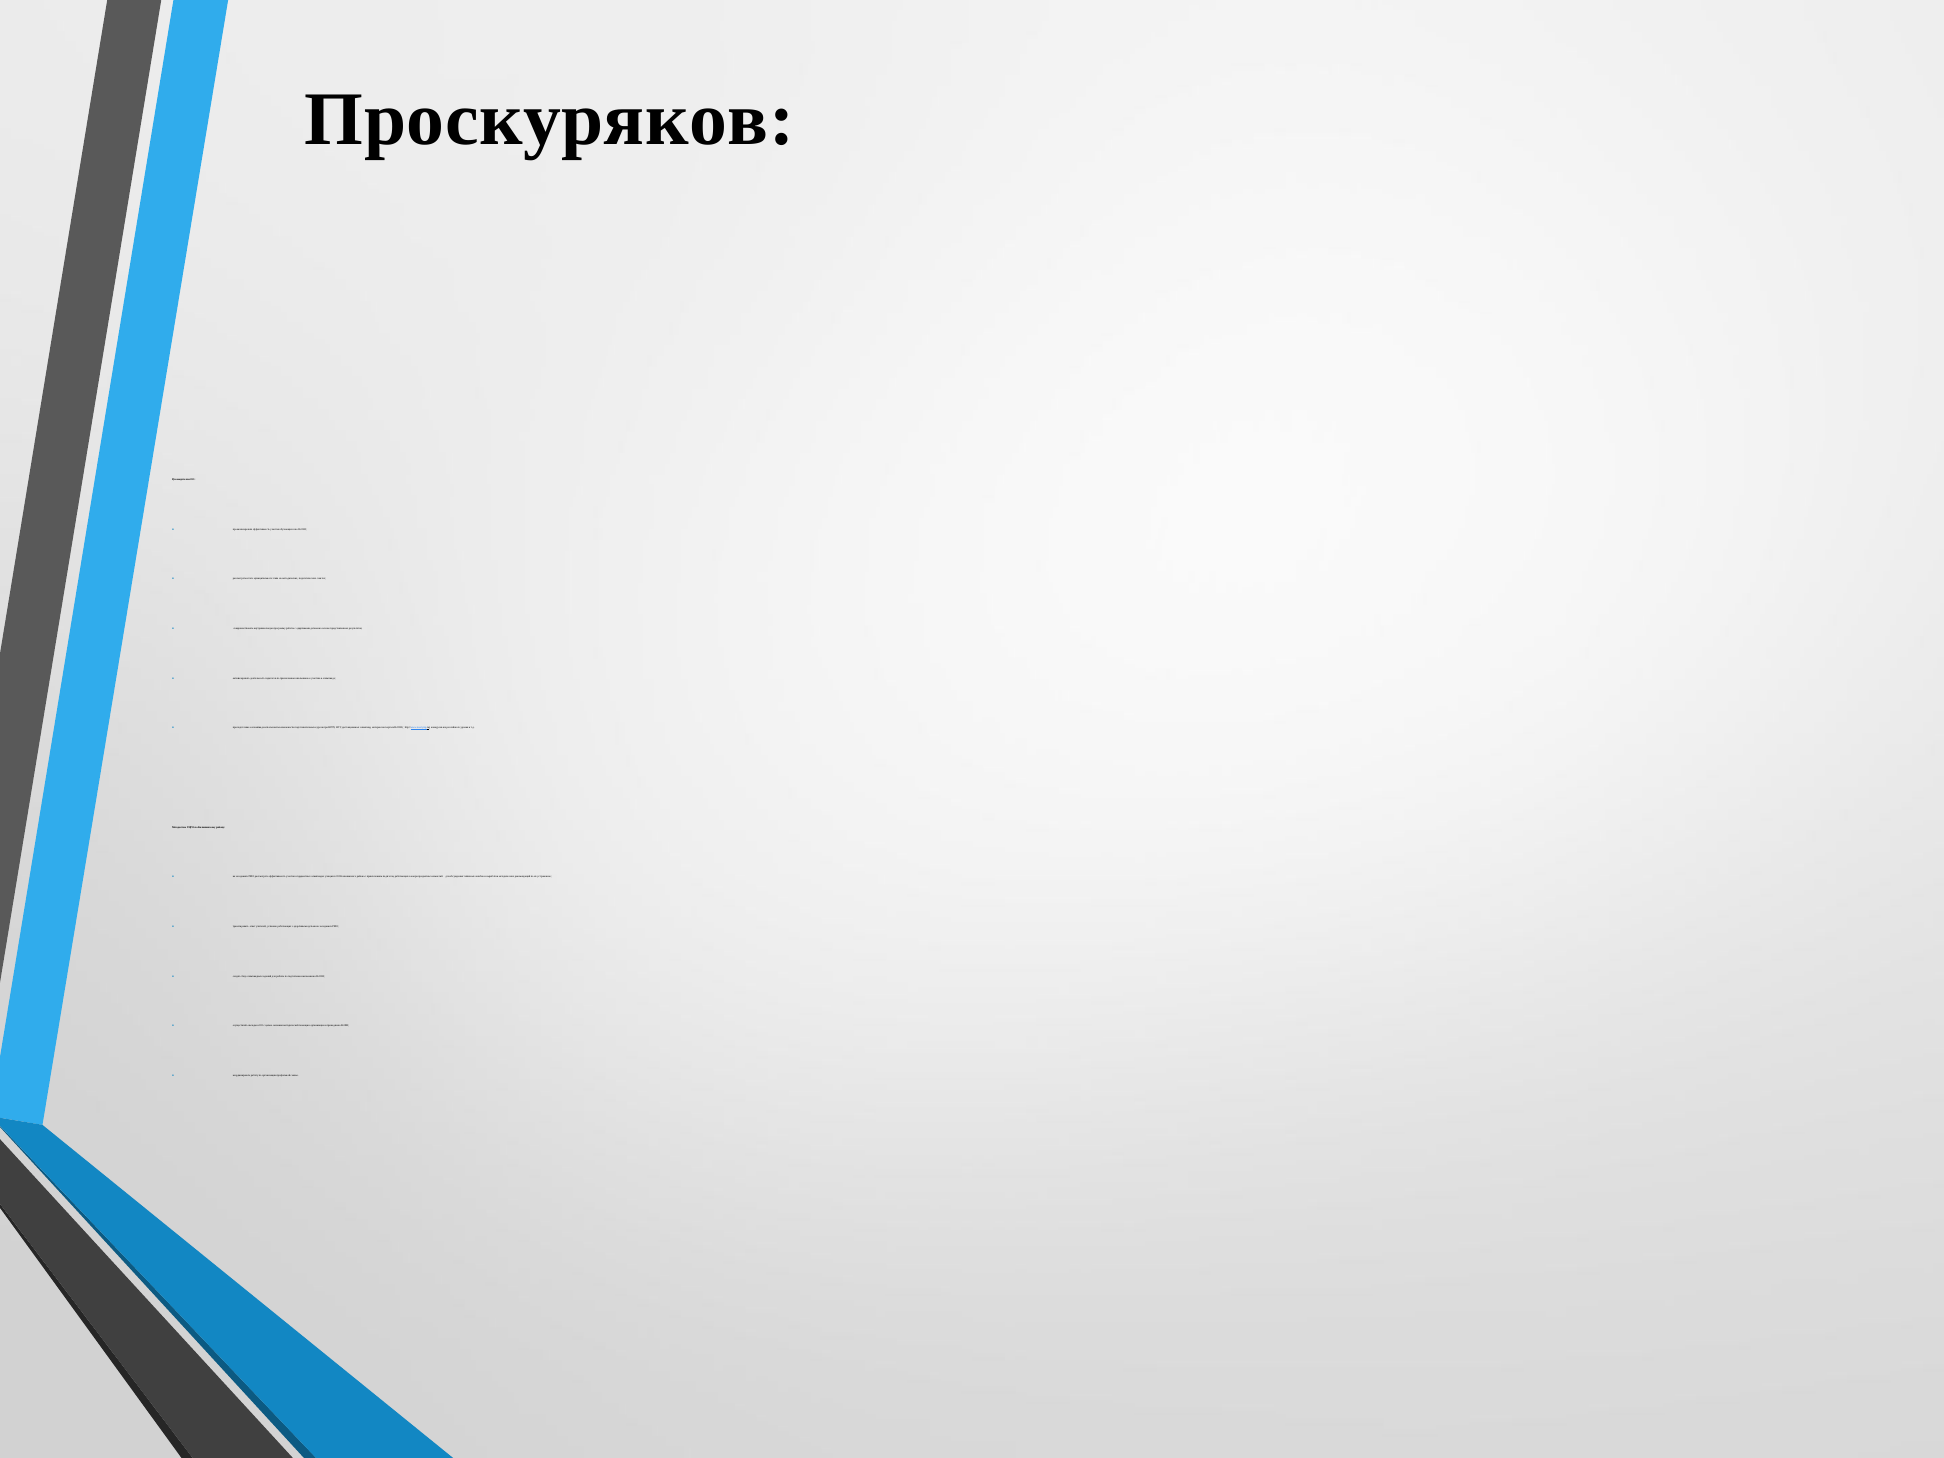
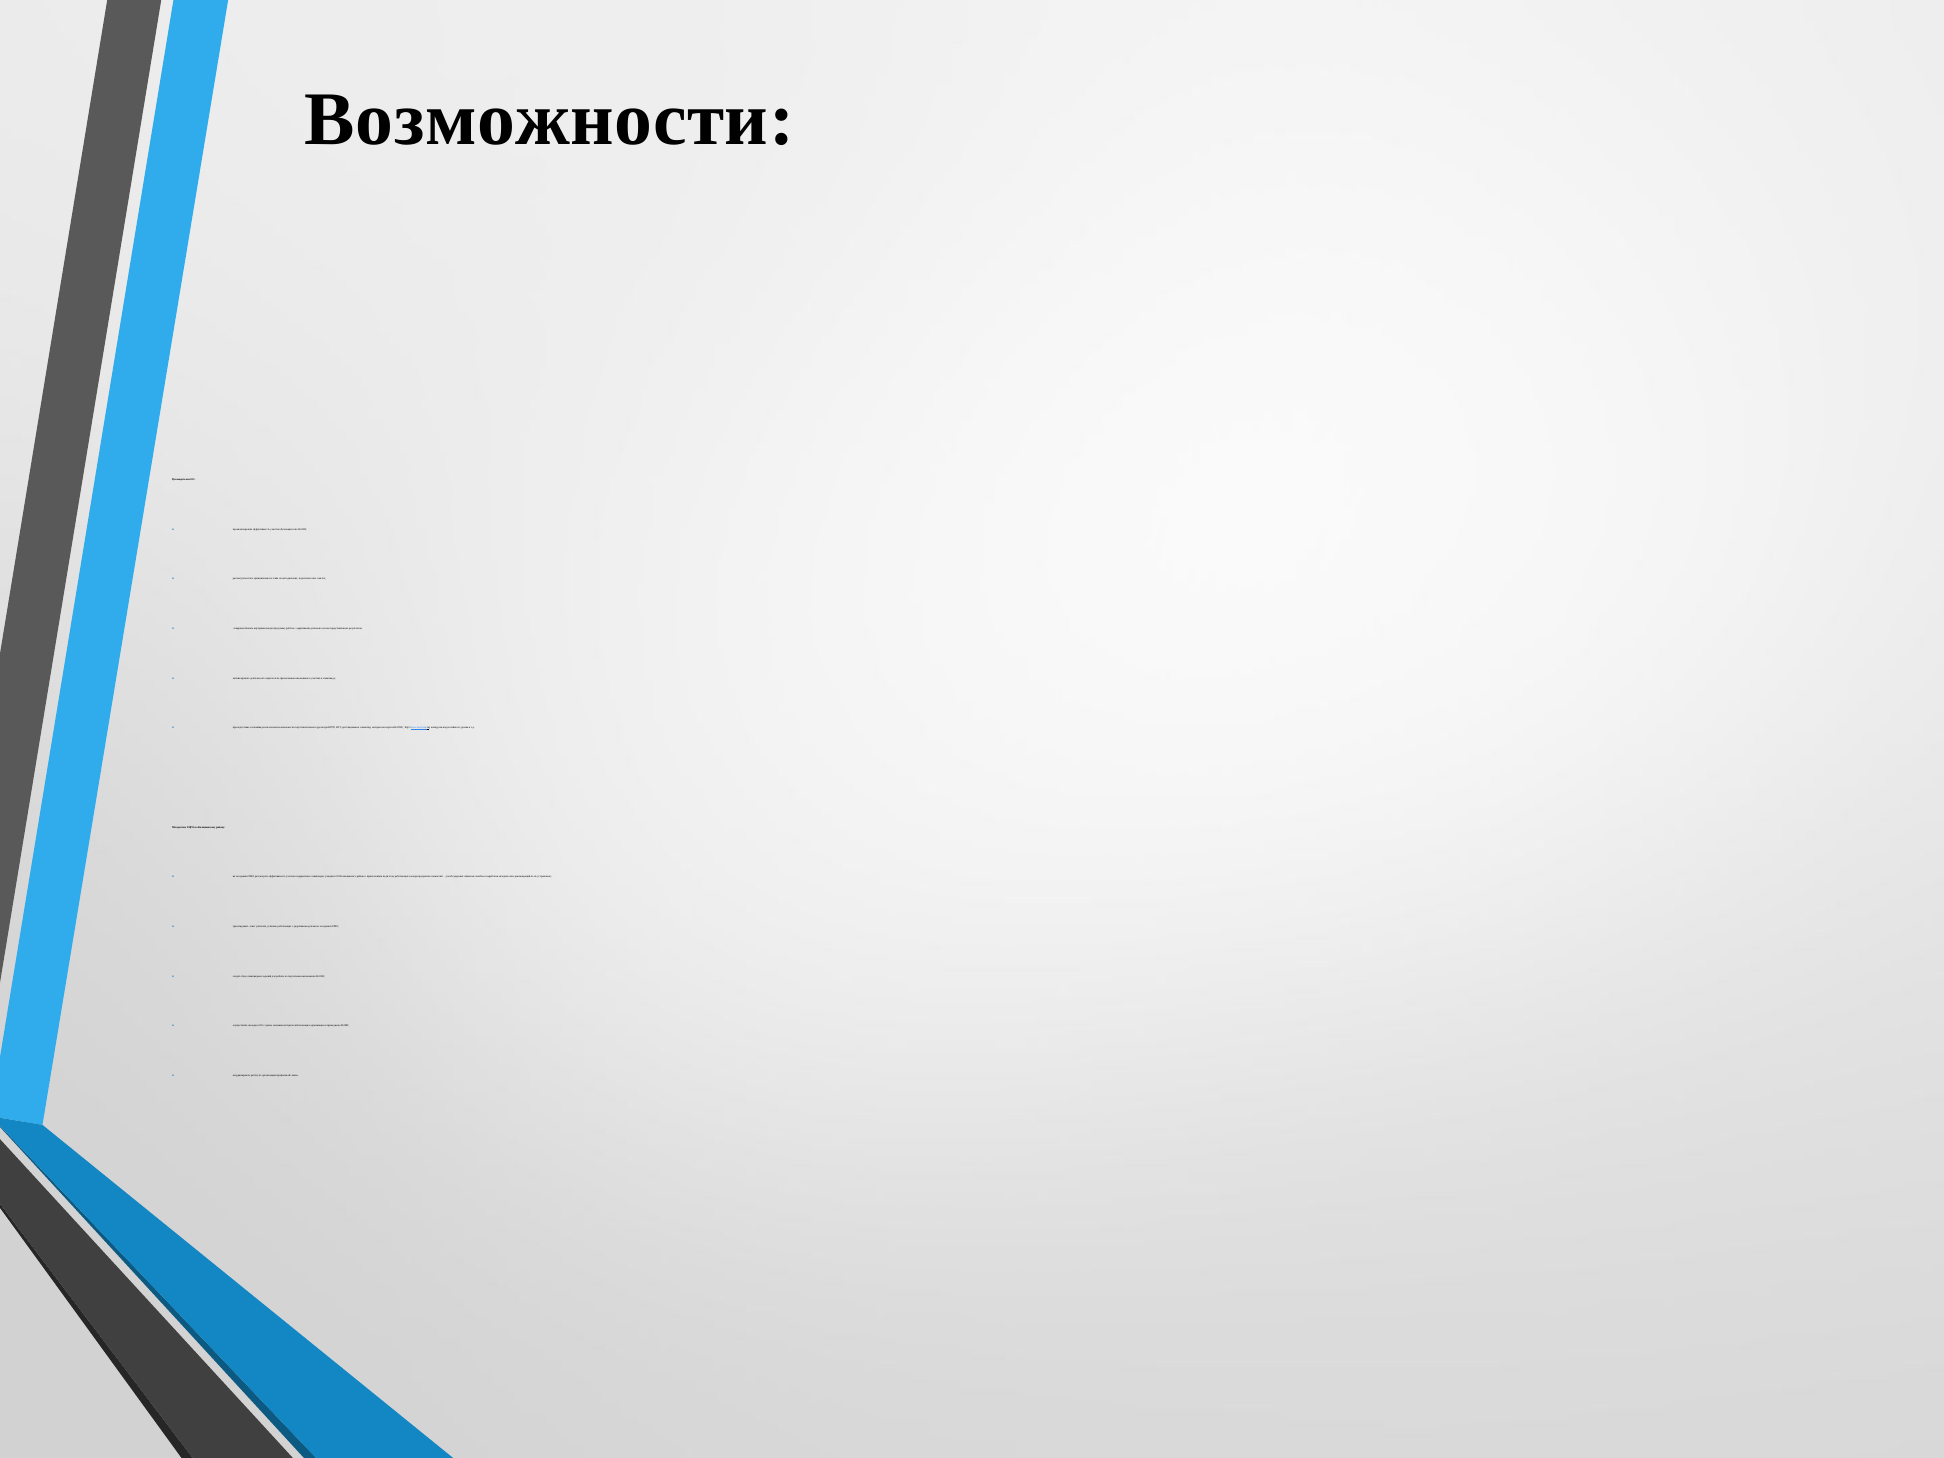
Проскуряков at (550, 120): Проскуряков -> Возможности
